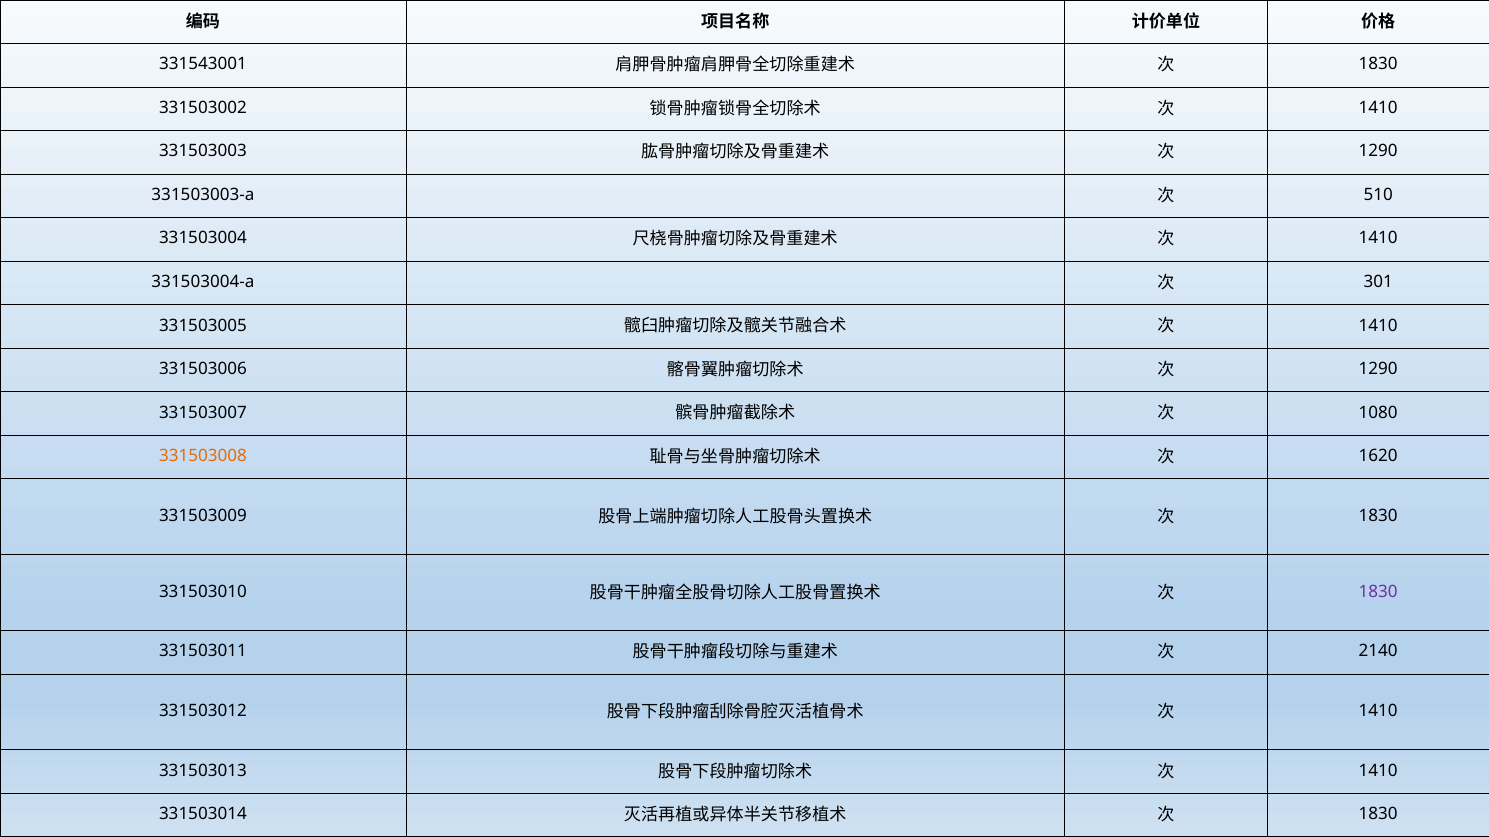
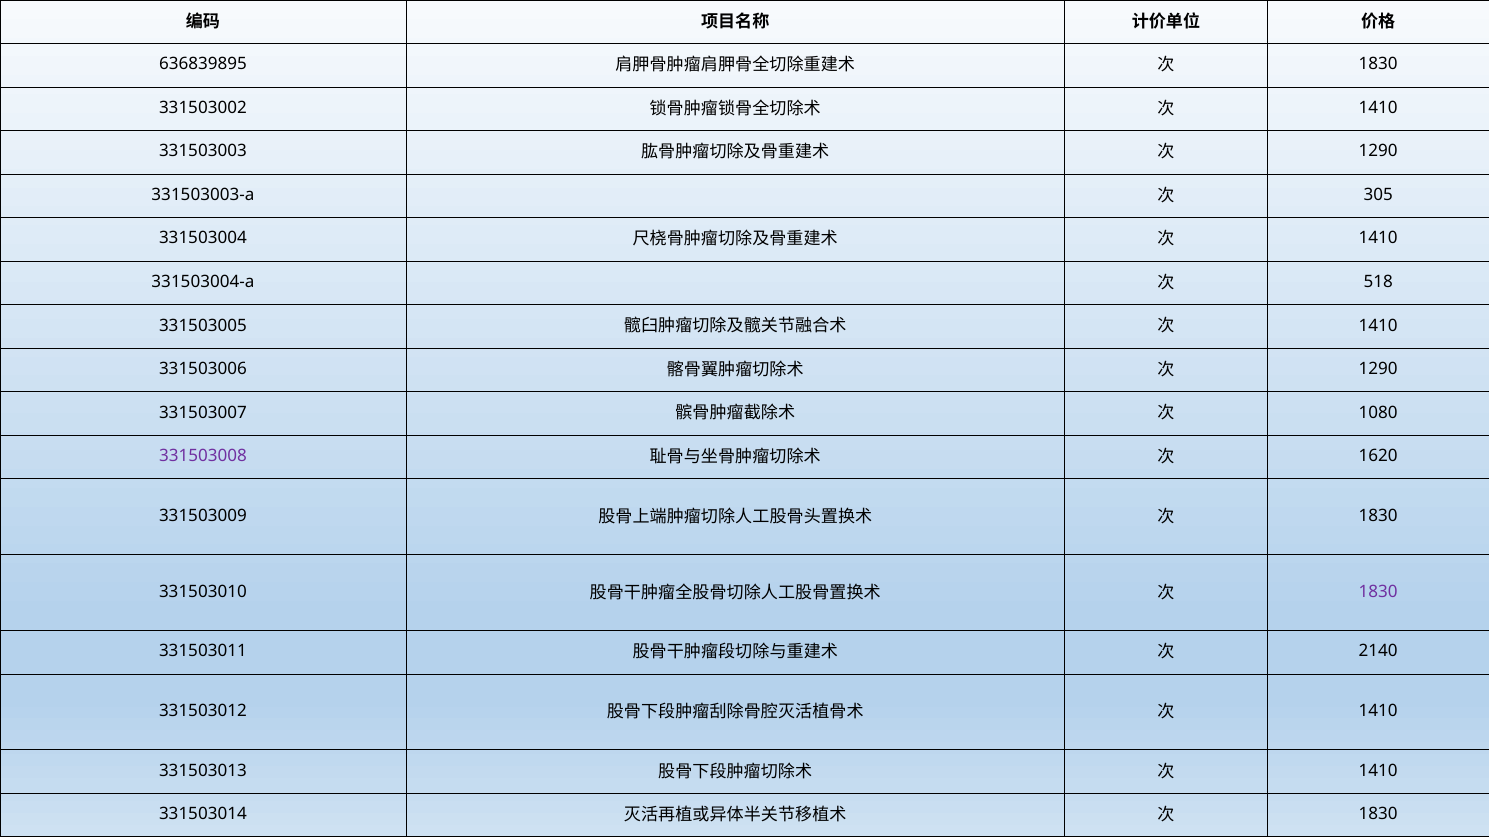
331543001: 331543001 -> 636839895
510: 510 -> 305
301: 301 -> 518
331503008 colour: orange -> purple
